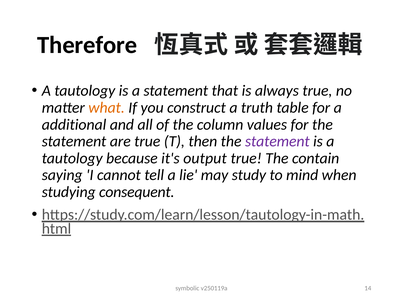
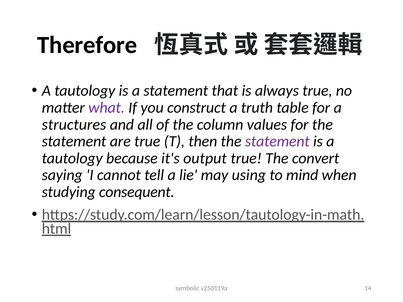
what colour: orange -> purple
additional: additional -> structures
contain: contain -> convert
study: study -> using
